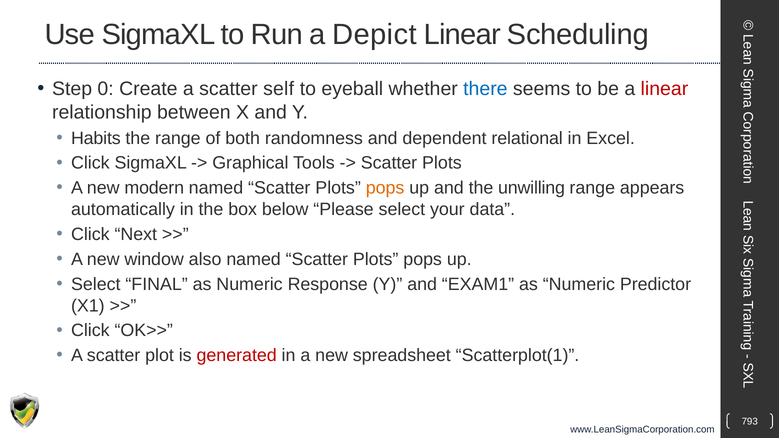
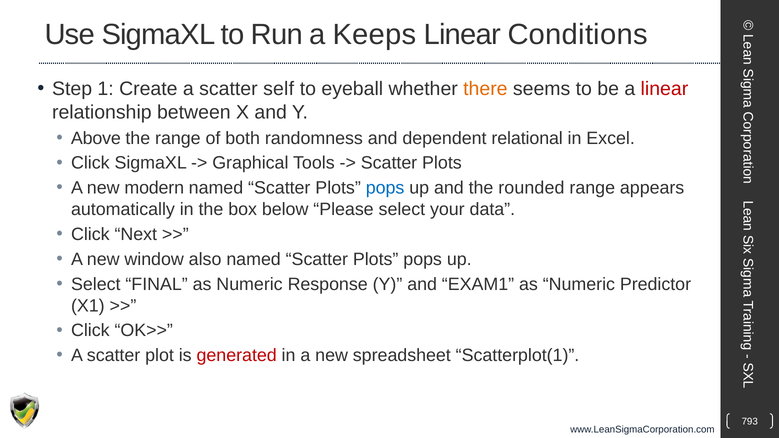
Depict: Depict -> Keeps
Scheduling: Scheduling -> Conditions
0: 0 -> 1
there colour: blue -> orange
Habits: Habits -> Above
pops at (385, 188) colour: orange -> blue
unwilling: unwilling -> rounded
